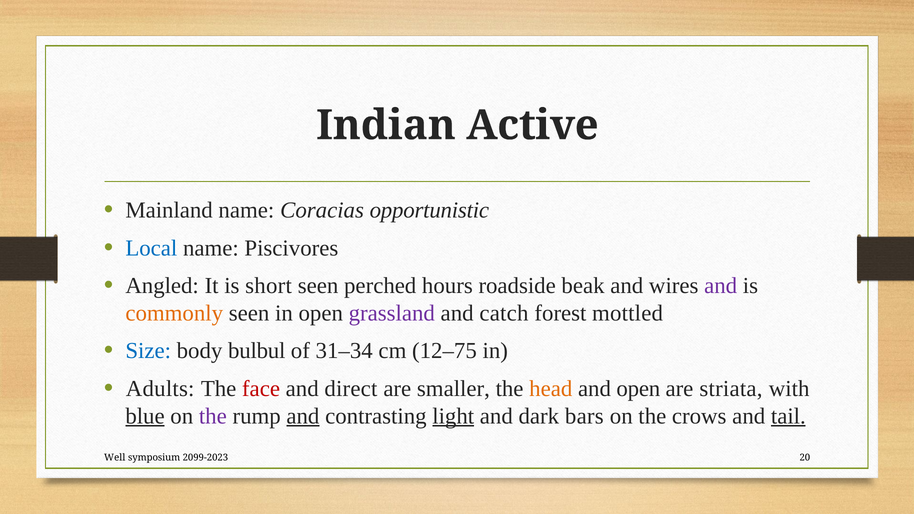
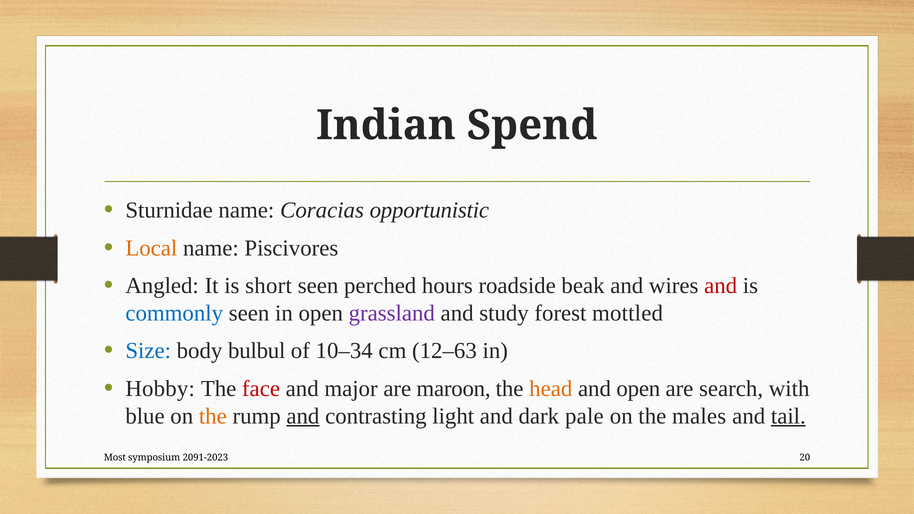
Active: Active -> Spend
Mainland: Mainland -> Sturnidae
Local colour: blue -> orange
and at (721, 286) colour: purple -> red
commonly colour: orange -> blue
catch: catch -> study
31–34: 31–34 -> 10–34
12–75: 12–75 -> 12–63
Adults: Adults -> Hobby
direct: direct -> major
smaller: smaller -> maroon
striata: striata -> search
blue underline: present -> none
the at (213, 416) colour: purple -> orange
light underline: present -> none
bars: bars -> pale
crows: crows -> males
Well: Well -> Most
2099-2023: 2099-2023 -> 2091-2023
